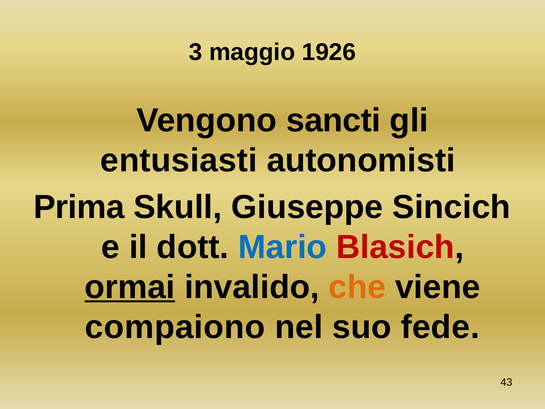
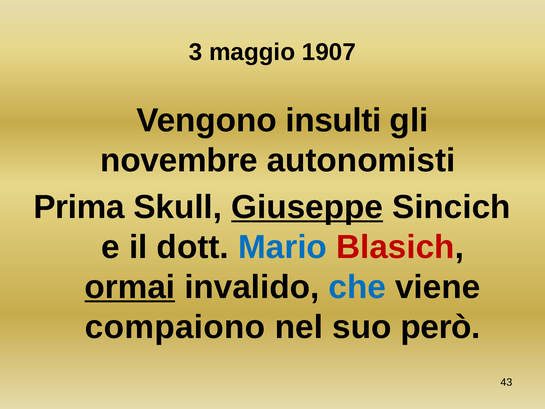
1926: 1926 -> 1907
sancti: sancti -> insulti
entusiasti: entusiasti -> novembre
Giuseppe underline: none -> present
che colour: orange -> blue
fede: fede -> però
